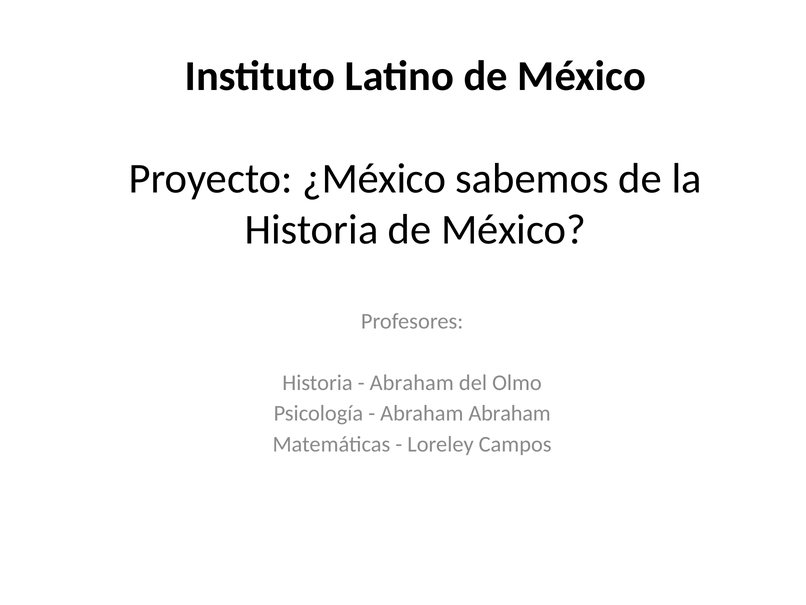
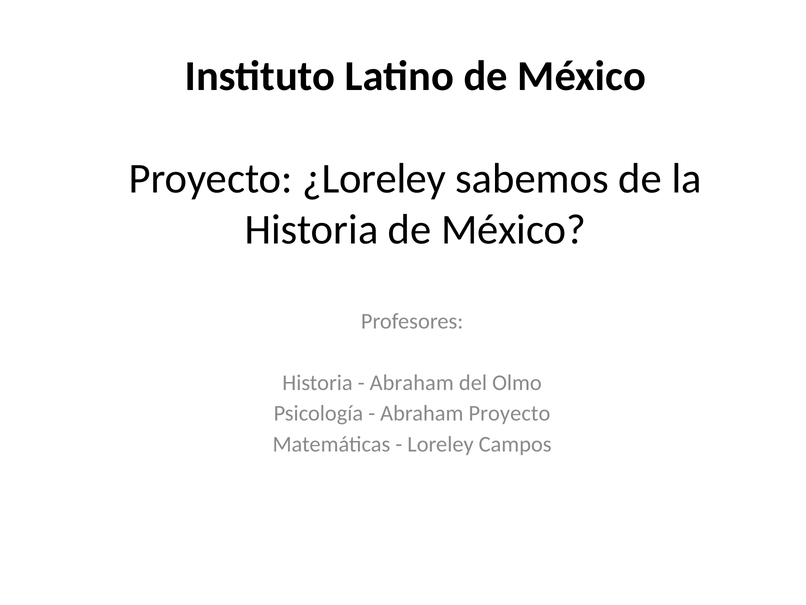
¿México: ¿México -> ¿Loreley
Abraham Abraham: Abraham -> Proyecto
